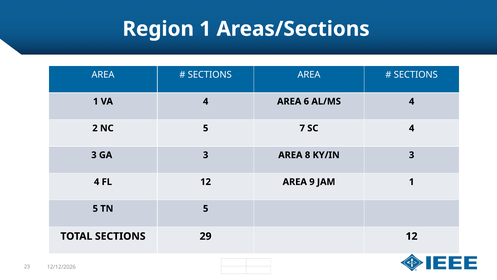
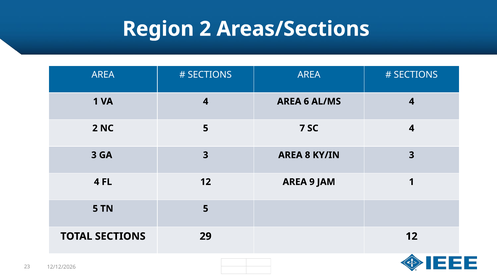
Region 1: 1 -> 2
